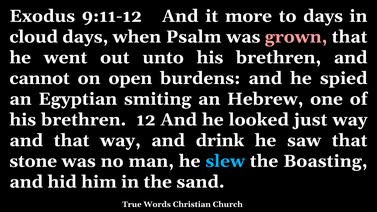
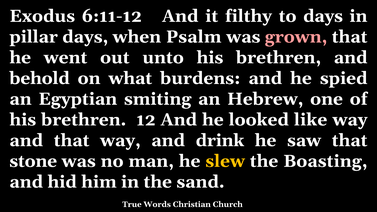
9:11-12: 9:11-12 -> 6:11-12
more: more -> filthy
cloud: cloud -> pillar
cannot: cannot -> behold
open: open -> what
just: just -> like
slew colour: light blue -> yellow
